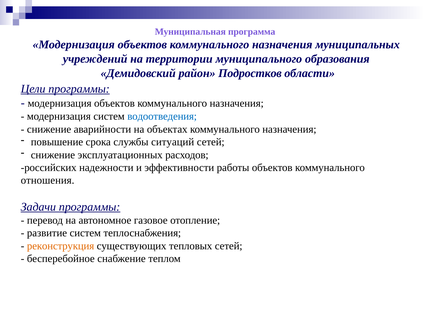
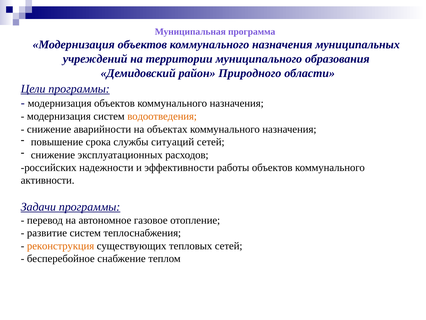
Подростков: Подростков -> Природного
водоотведения colour: blue -> orange
отношения: отношения -> активности
